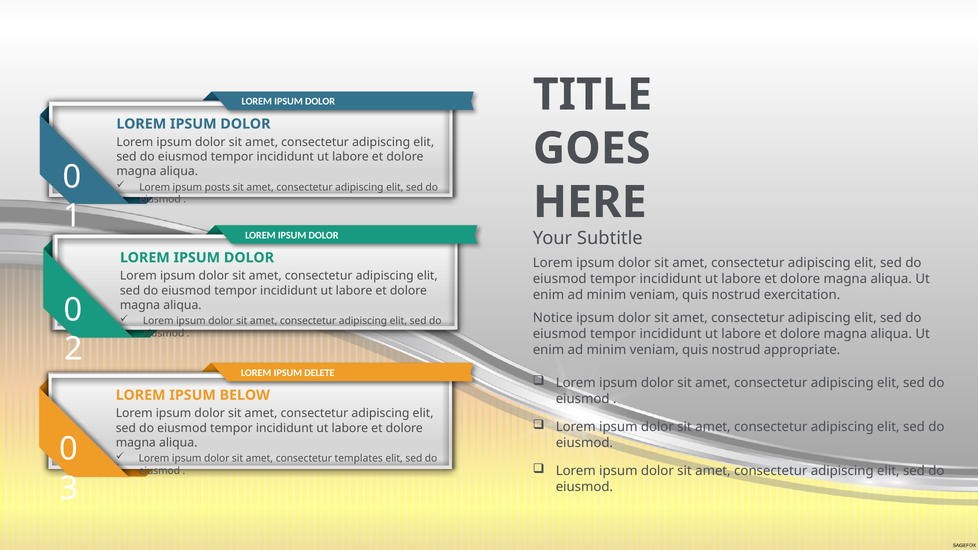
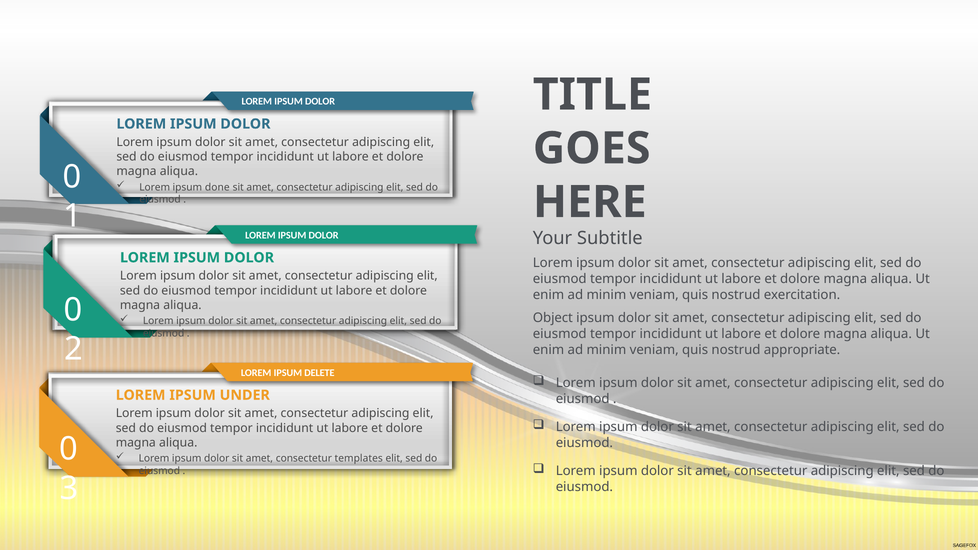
posts: posts -> done
Notice: Notice -> Object
BELOW: BELOW -> UNDER
